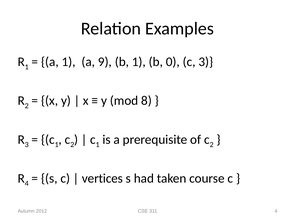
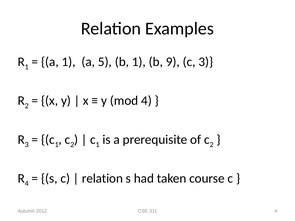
9: 9 -> 5
0: 0 -> 9
mod 8: 8 -> 4
vertices at (102, 179): vertices -> relation
